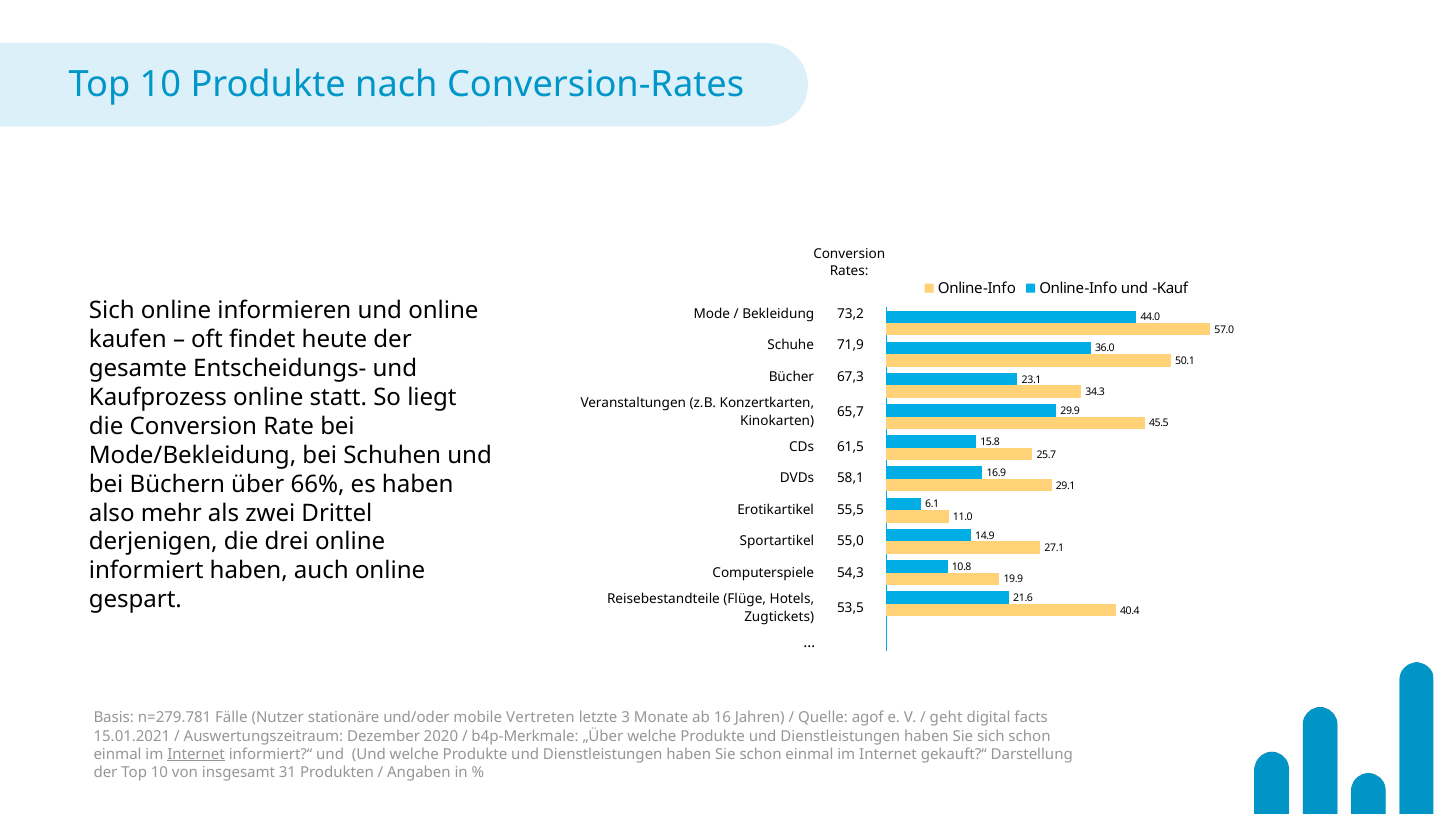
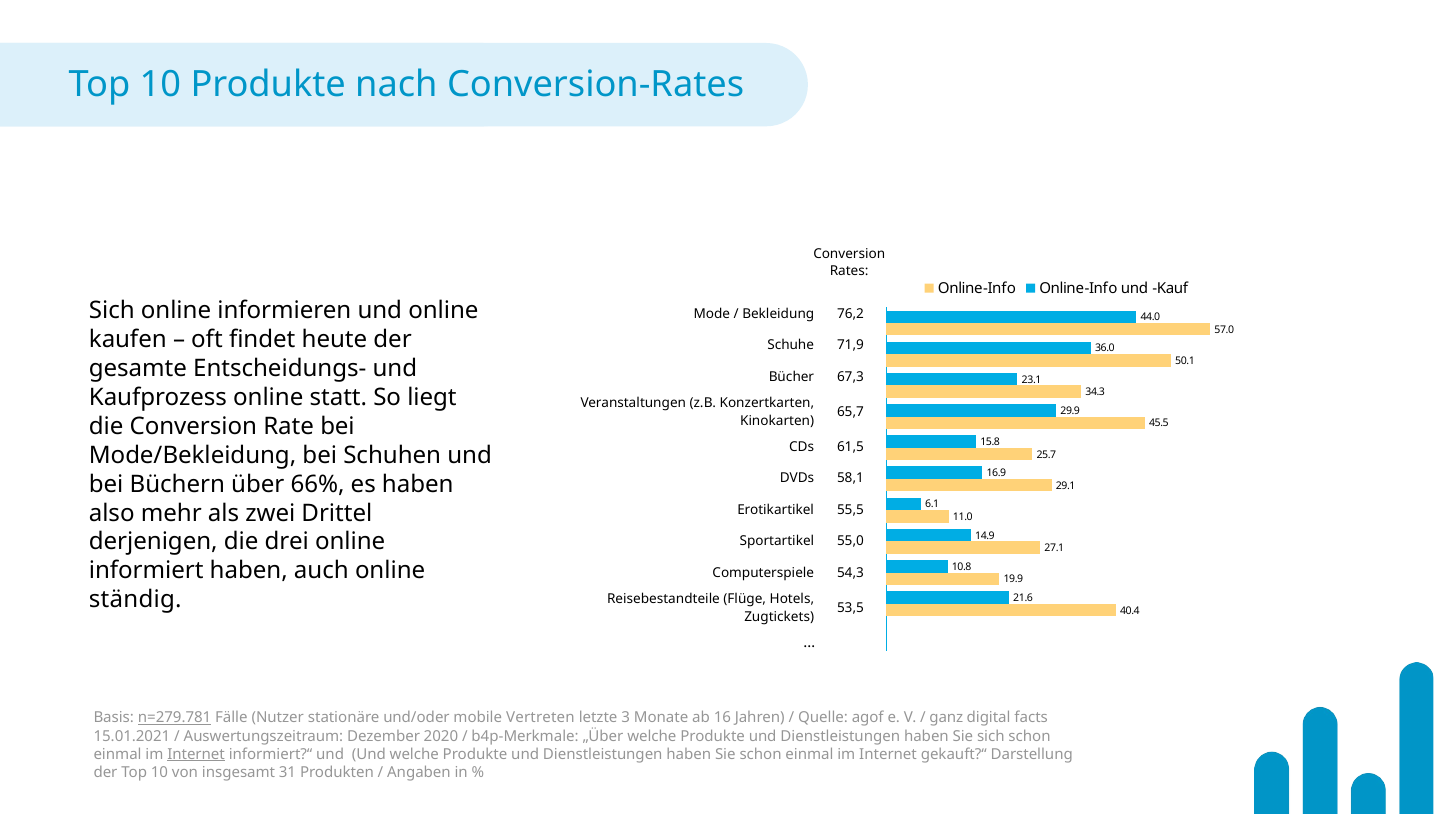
73,2: 73,2 -> 76,2
gespart: gespart -> ständig
n=279.781 underline: none -> present
geht: geht -> ganz
